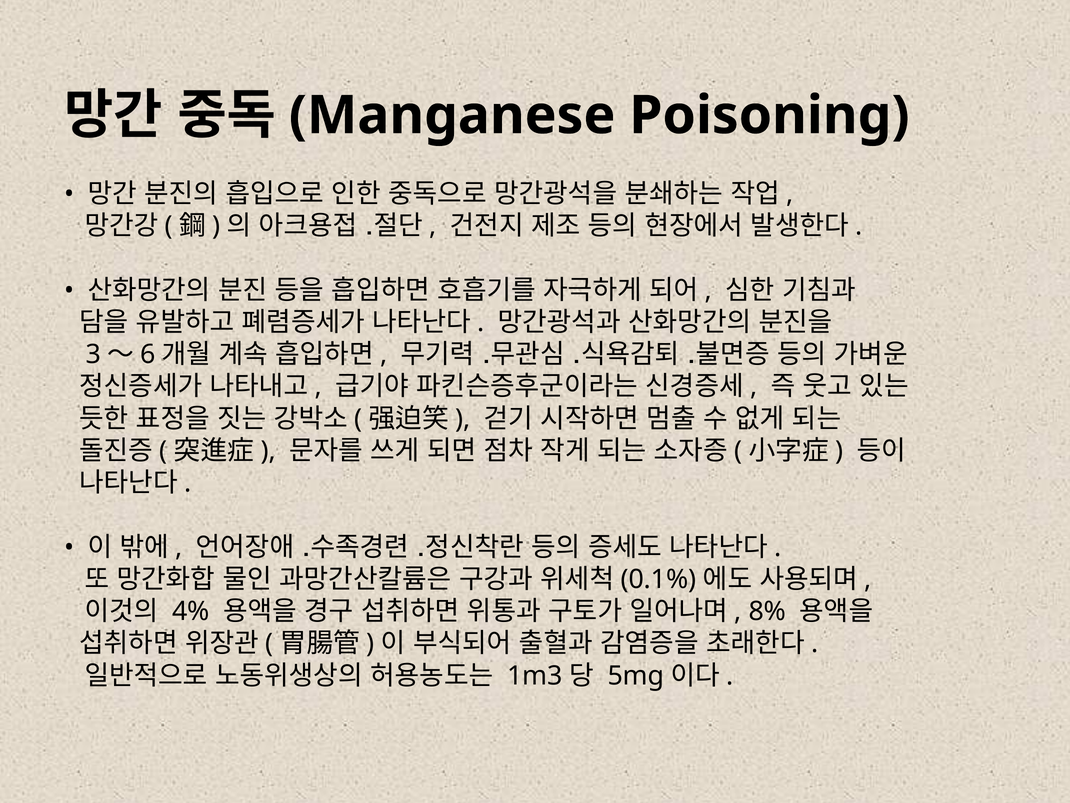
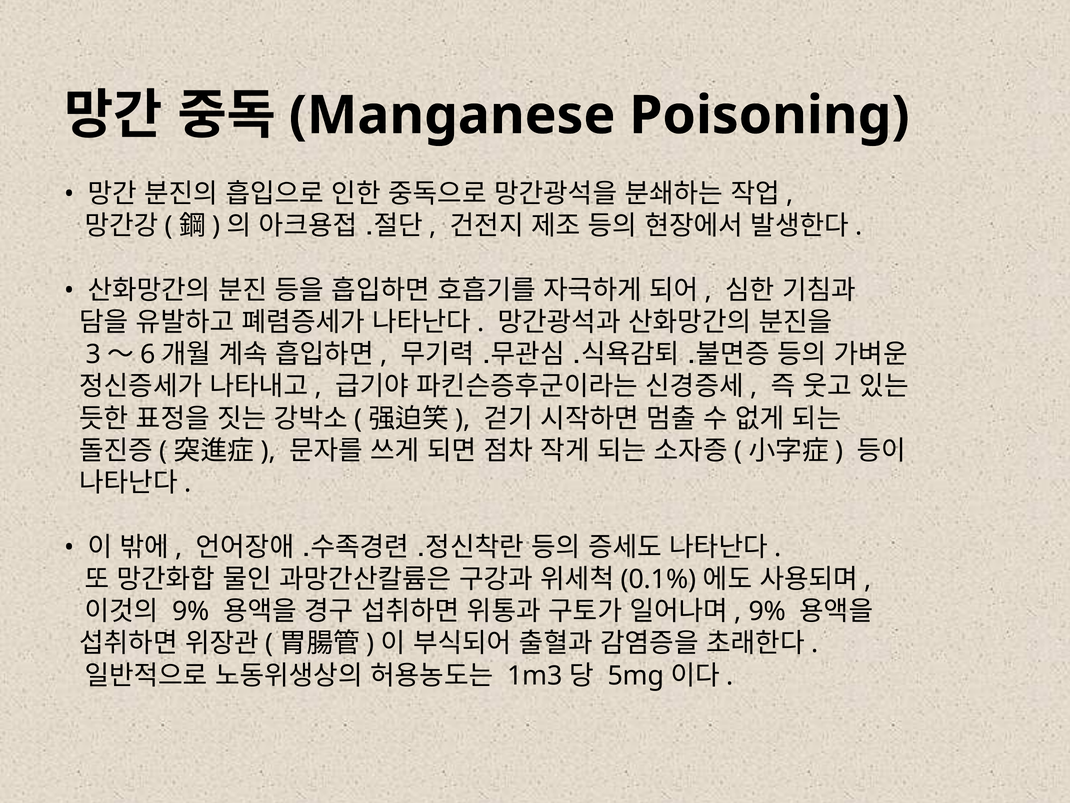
4% at (191, 611): 4% -> 9%
8% at (767, 611): 8% -> 9%
